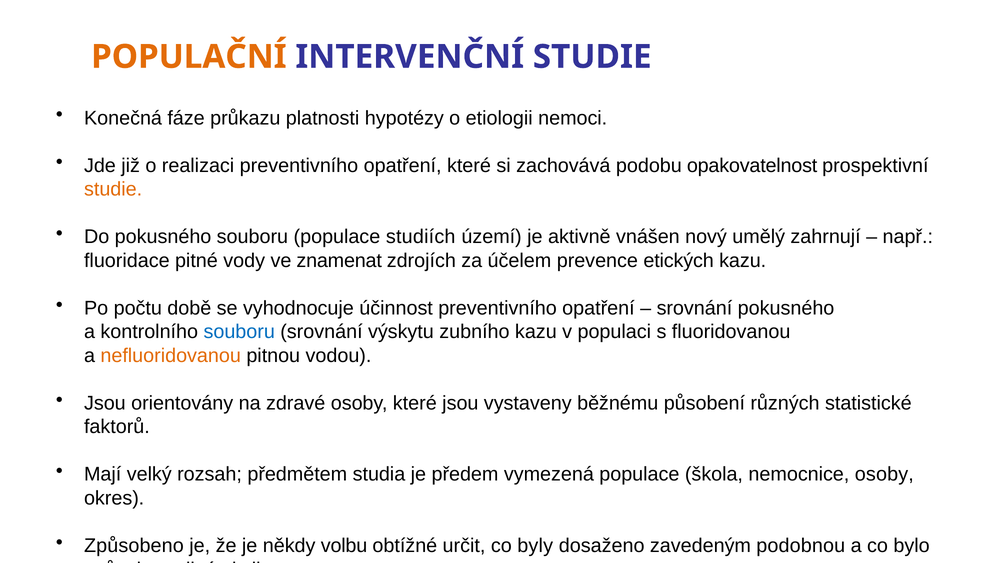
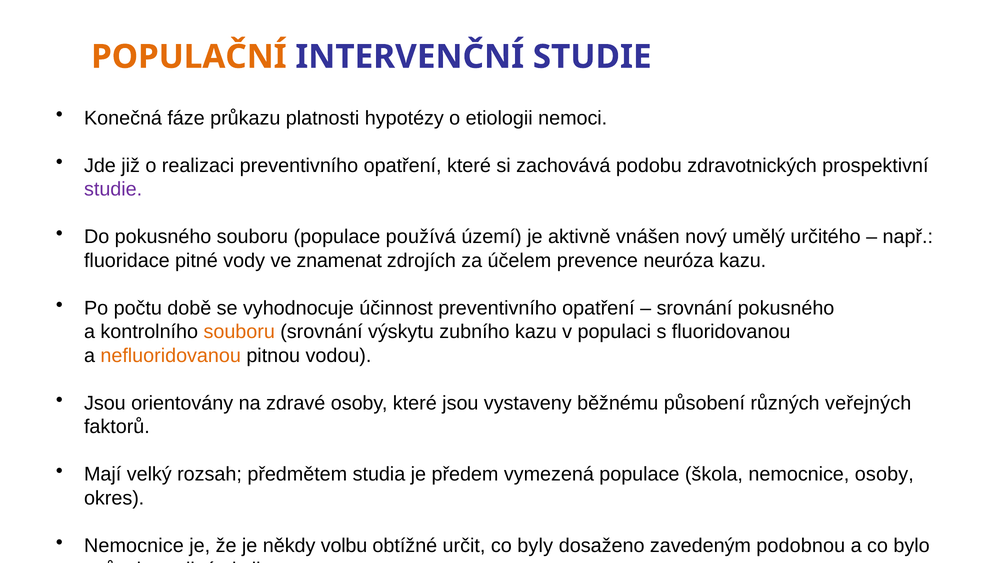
opakovatelnost: opakovatelnost -> zdravotnických
studie at (113, 189) colour: orange -> purple
studiích: studiích -> používá
zahrnují: zahrnují -> určitého
etických: etických -> neuróza
souboru at (239, 332) colour: blue -> orange
statistické: statistické -> veřejných
Způsobeno at (134, 545): Způsobeno -> Nemocnice
